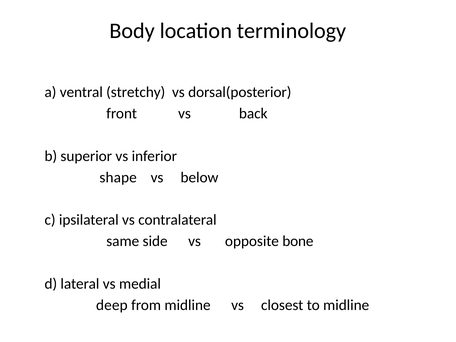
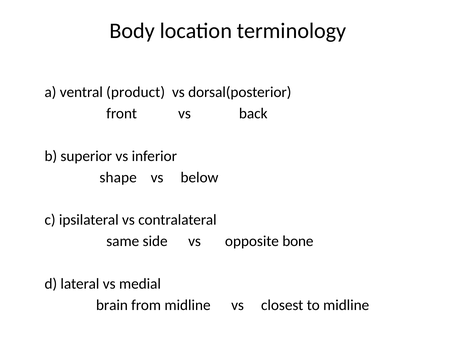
stretchy: stretchy -> product
deep: deep -> brain
